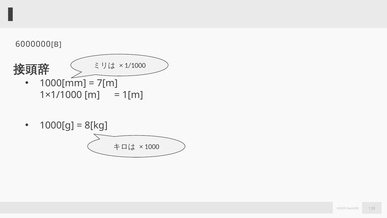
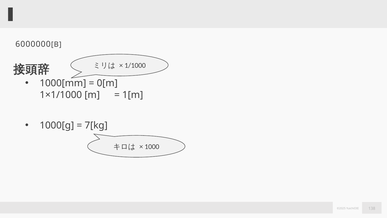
7[m: 7[m -> 0[m
8[kg: 8[kg -> 7[kg
